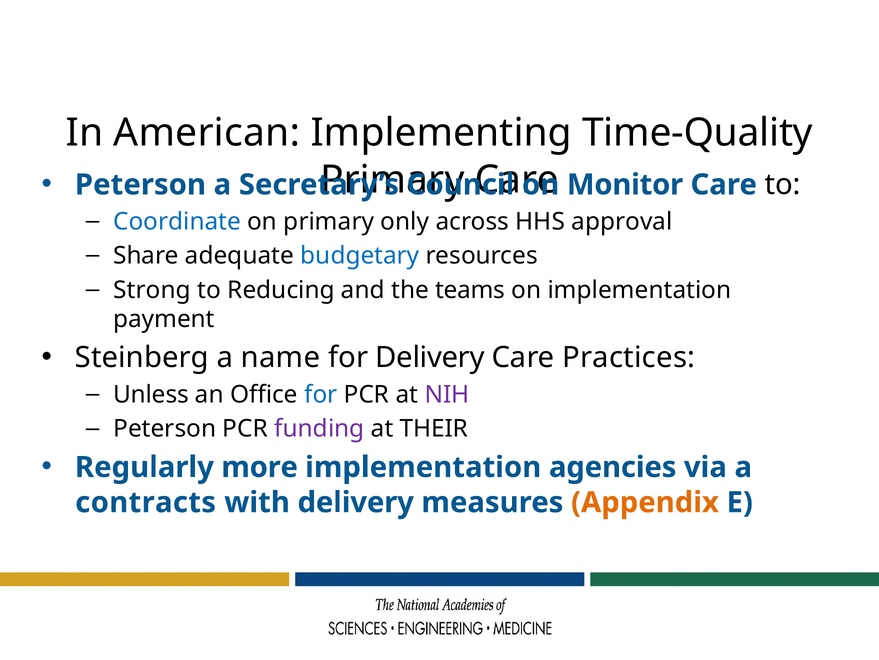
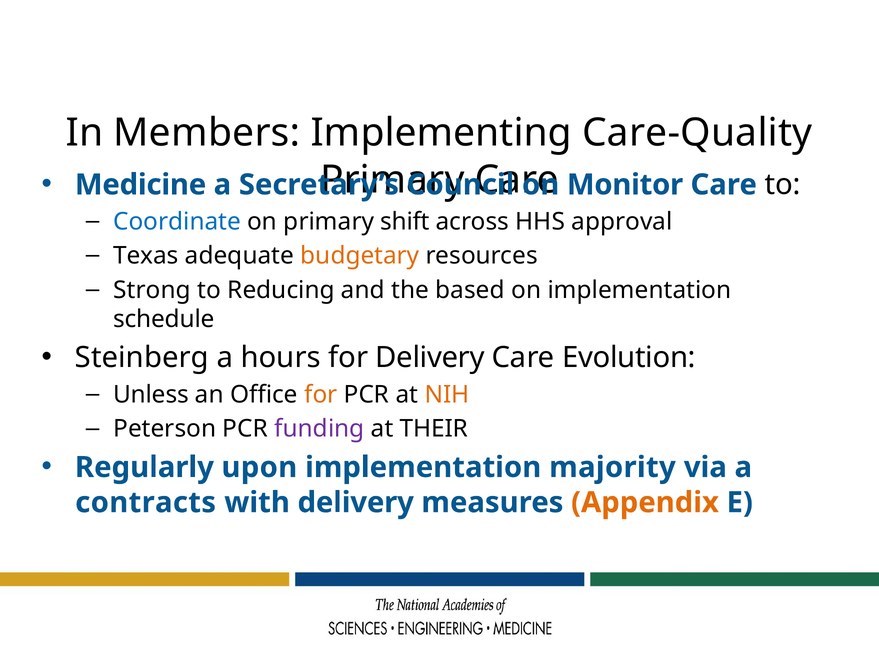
American: American -> Members
Time-Quality: Time-Quality -> Care-Quality
Peterson at (140, 185): Peterson -> Medicine
only: only -> shift
Share: Share -> Texas
budgetary colour: blue -> orange
teams: teams -> based
payment: payment -> schedule
name: name -> hours
Practices: Practices -> Evolution
for at (321, 394) colour: blue -> orange
NIH colour: purple -> orange
more: more -> upon
agencies: agencies -> majority
